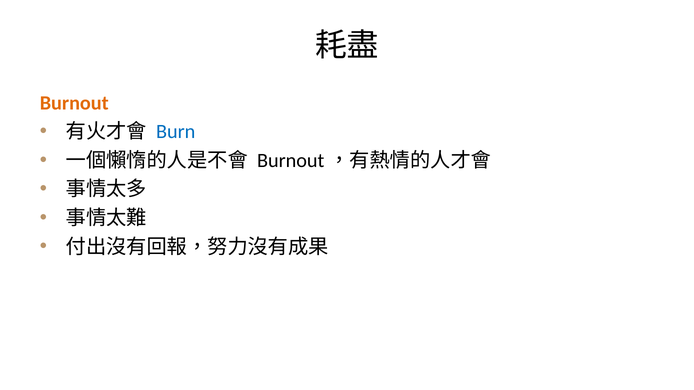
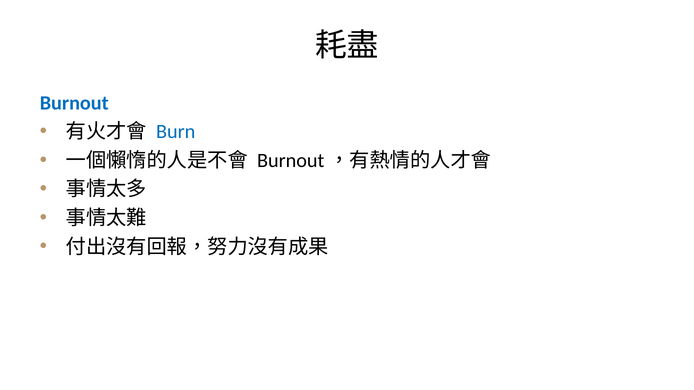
Burnout colour: orange -> blue
